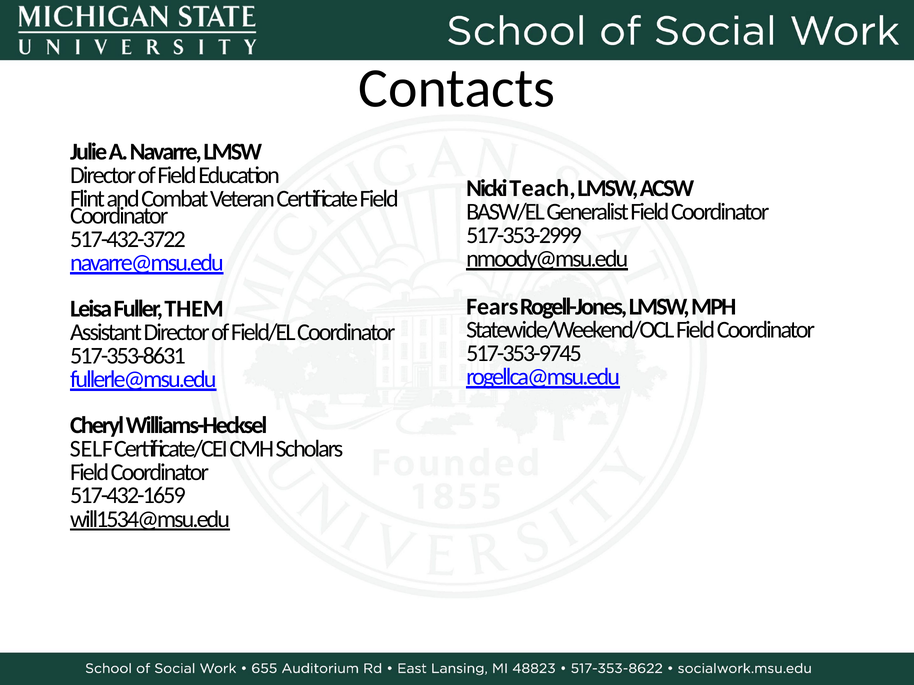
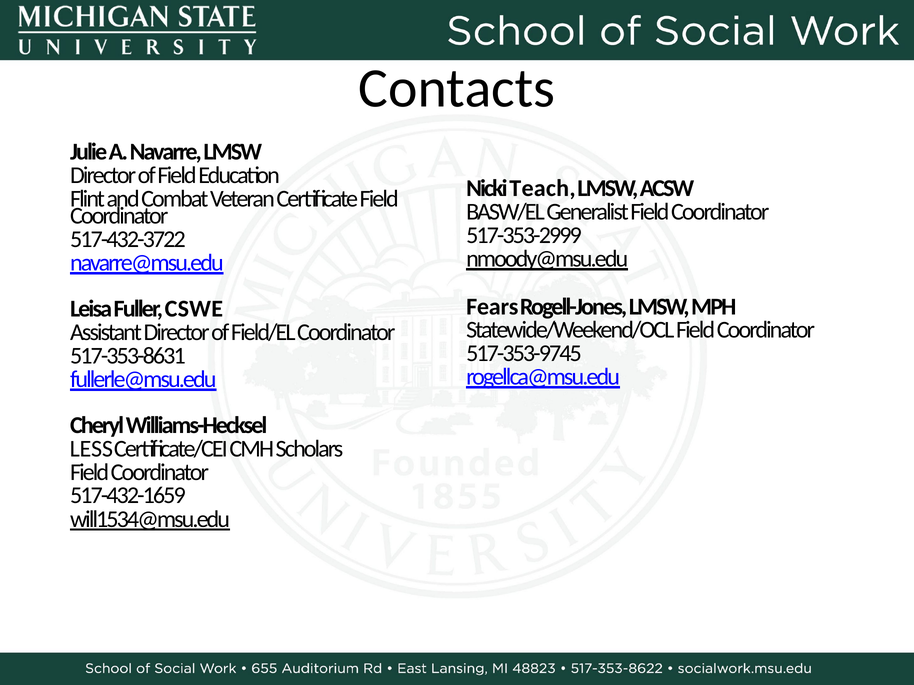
THEM: THEM -> CSWE
SELF: SELF -> LESS
